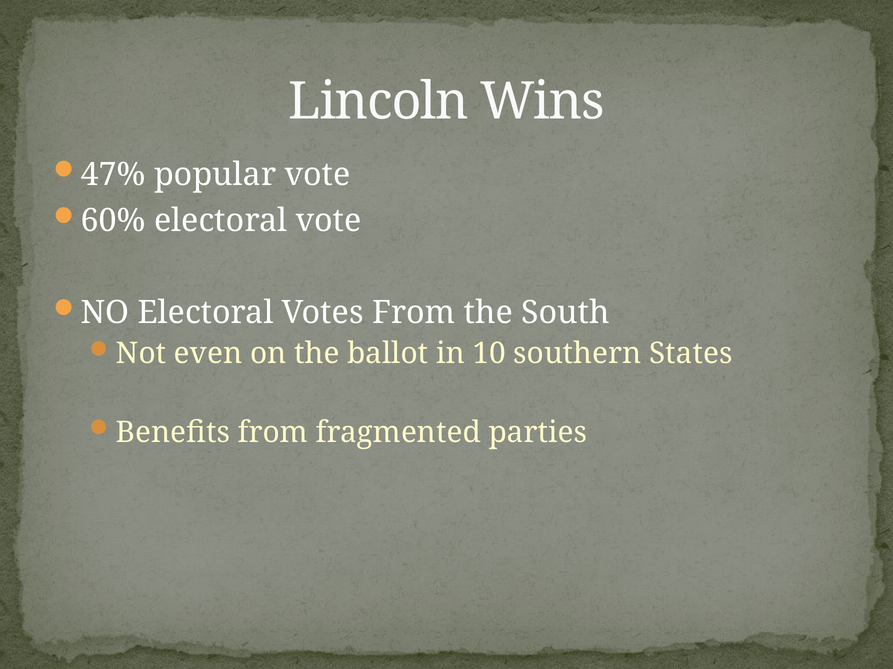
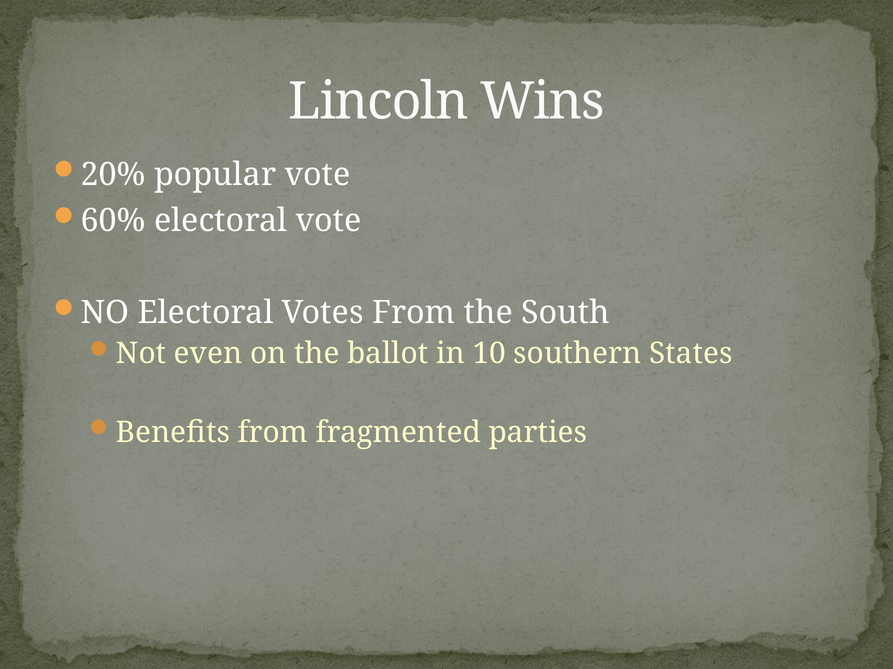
47%: 47% -> 20%
